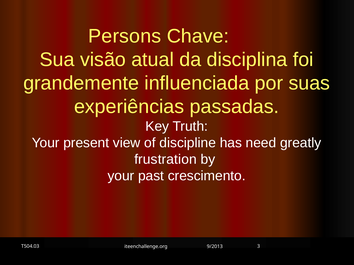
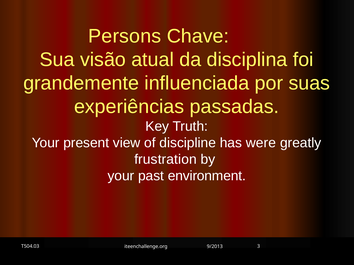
need: need -> were
crescimento: crescimento -> environment
